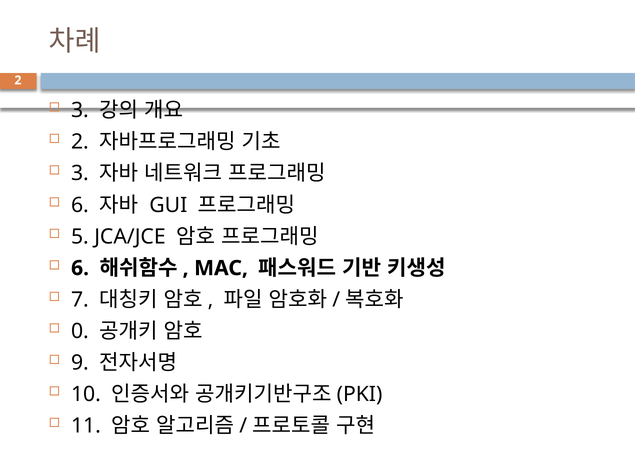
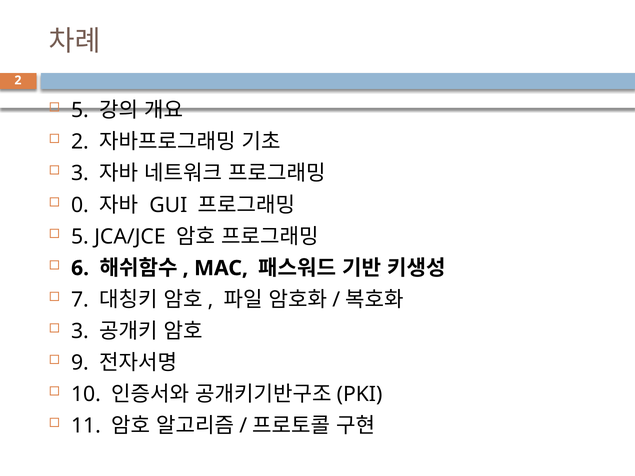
3 at (80, 110): 3 -> 5
6 at (80, 205): 6 -> 0
0 at (80, 331): 0 -> 3
